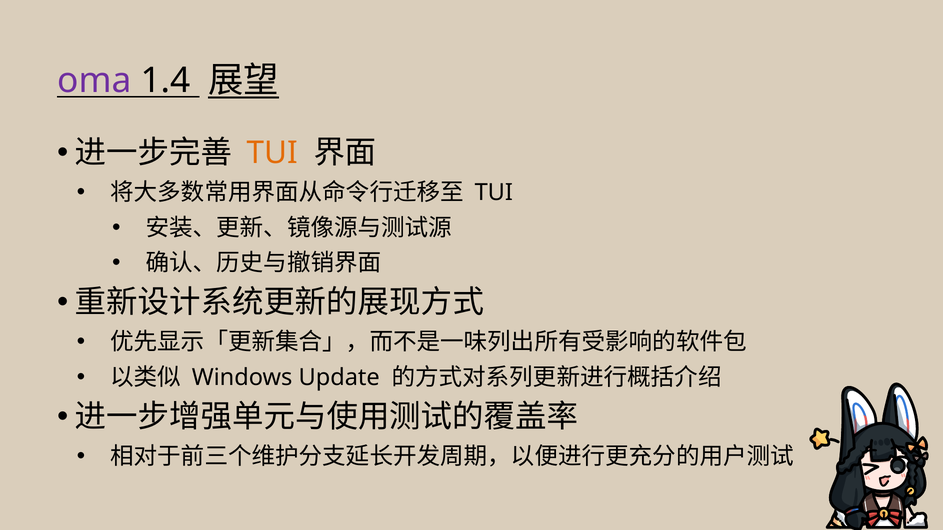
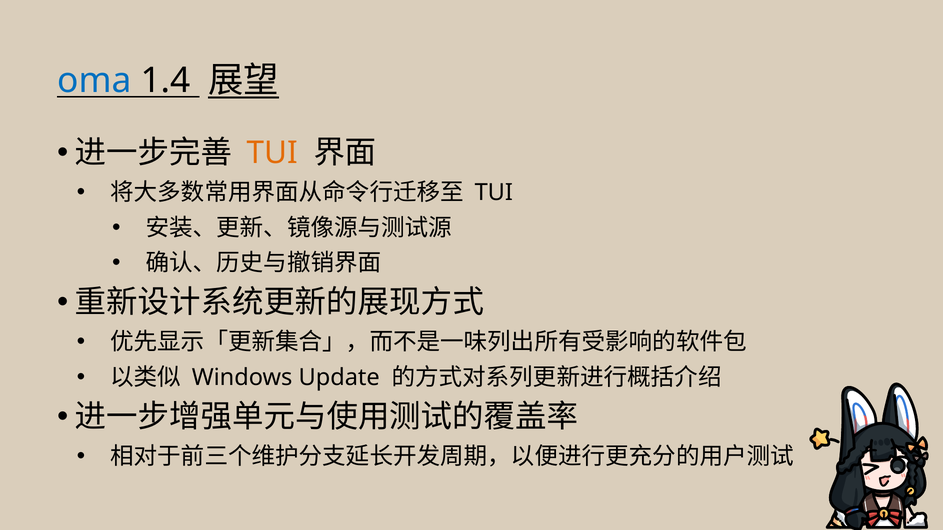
oma colour: purple -> blue
